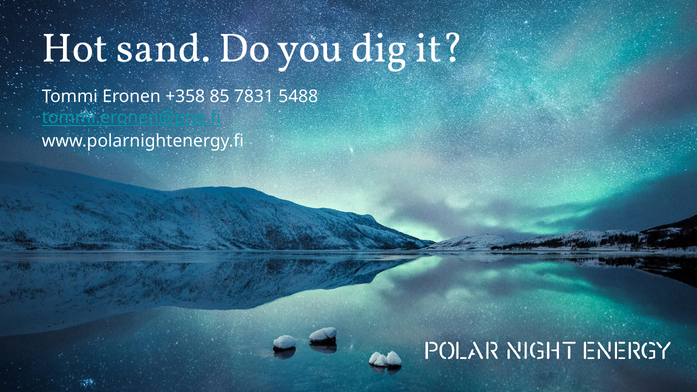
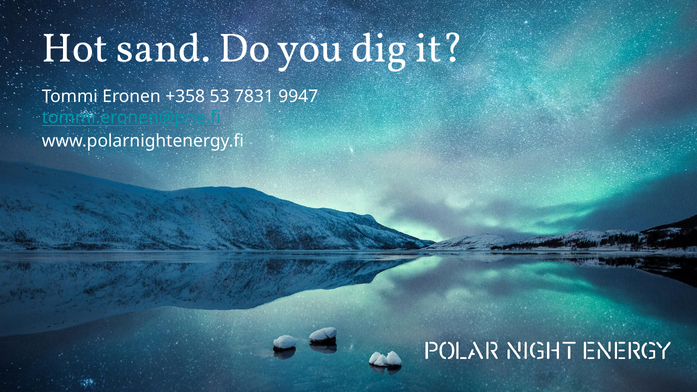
85: 85 -> 53
5488: 5488 -> 9947
